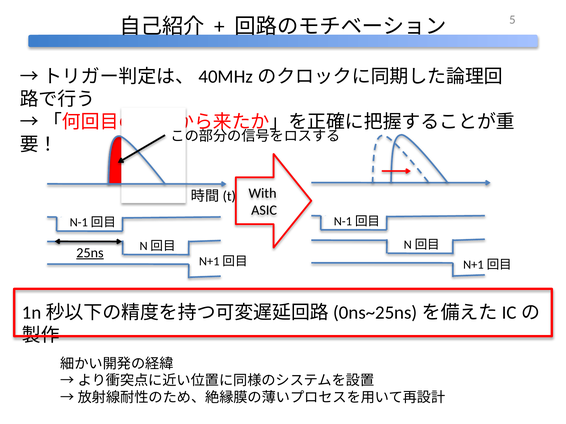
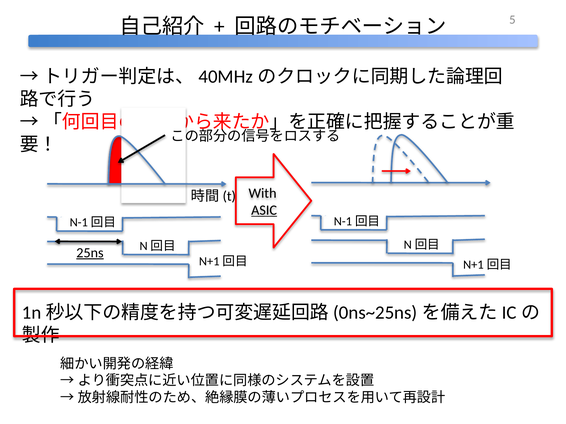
ASIC underline: none -> present
